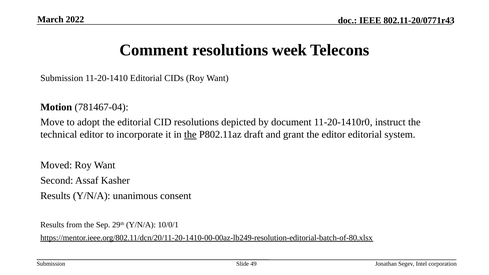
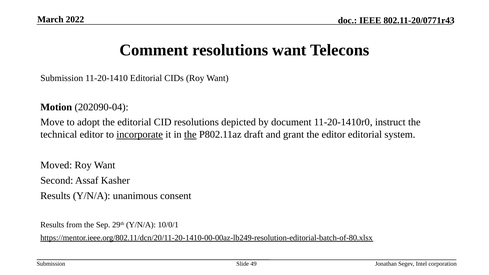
resolutions week: week -> want
781467-04: 781467-04 -> 202090-04
incorporate underline: none -> present
